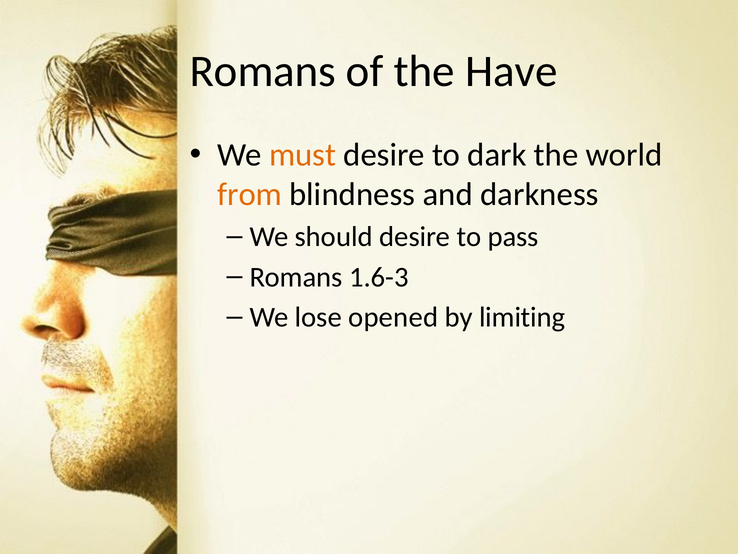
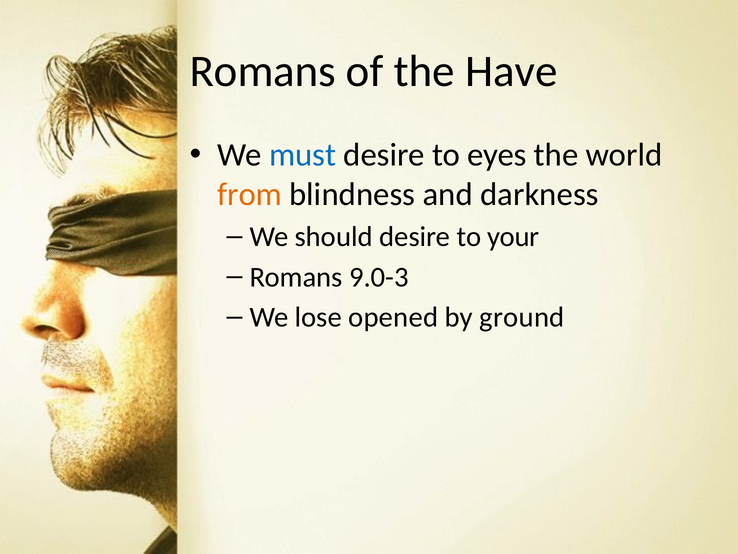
must colour: orange -> blue
dark: dark -> eyes
pass: pass -> your
1.6-3: 1.6-3 -> 9.0-3
limiting: limiting -> ground
